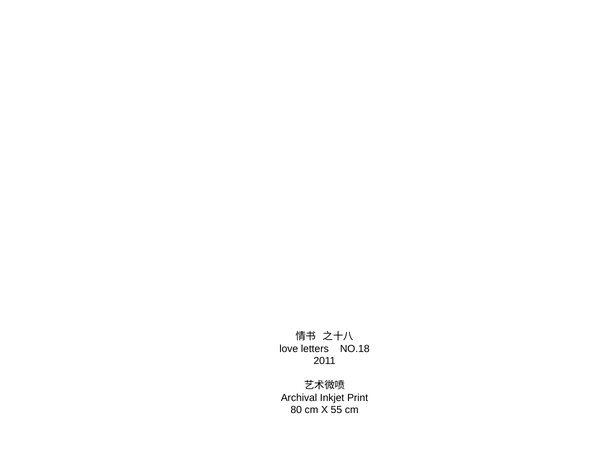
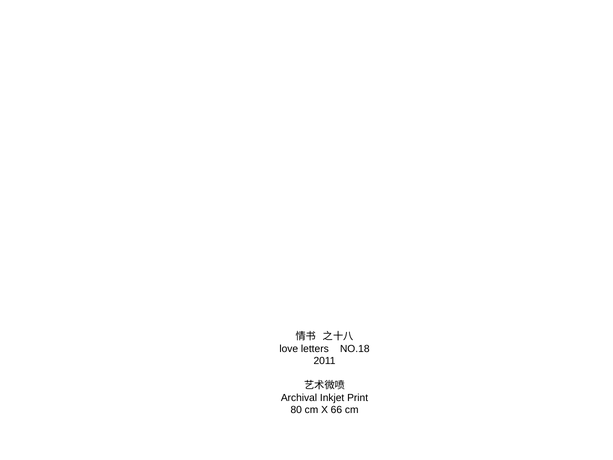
55: 55 -> 66
